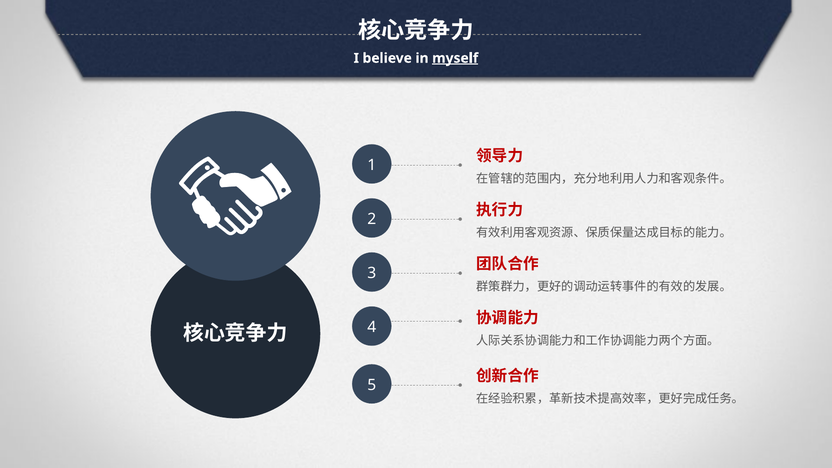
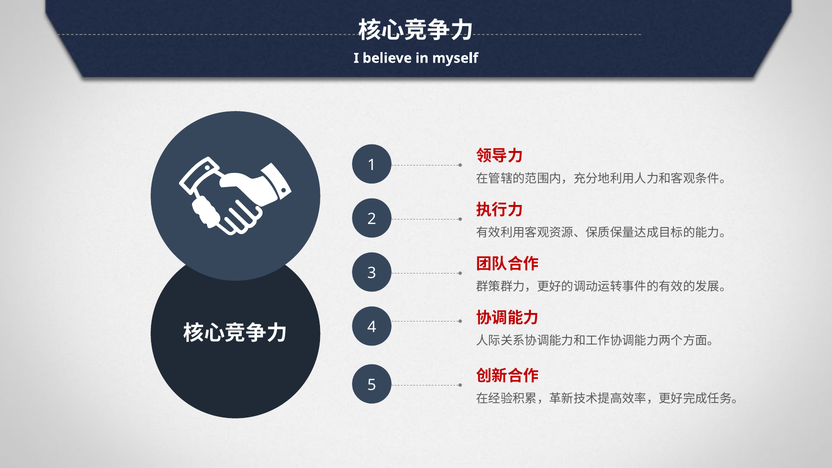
myself underline: present -> none
